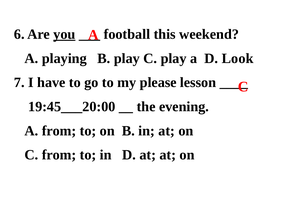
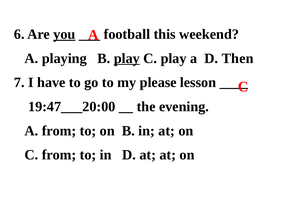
play at (127, 58) underline: none -> present
Look: Look -> Then
19:45___20:00: 19:45___20:00 -> 19:47___20:00
